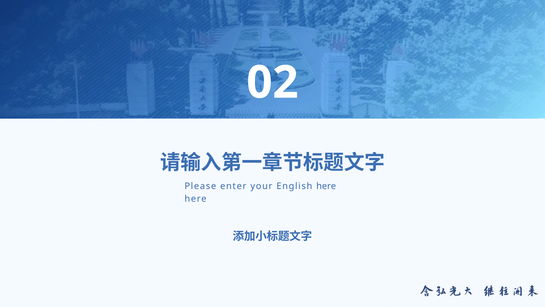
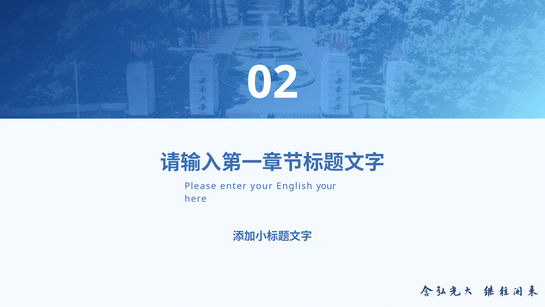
English here: here -> your
